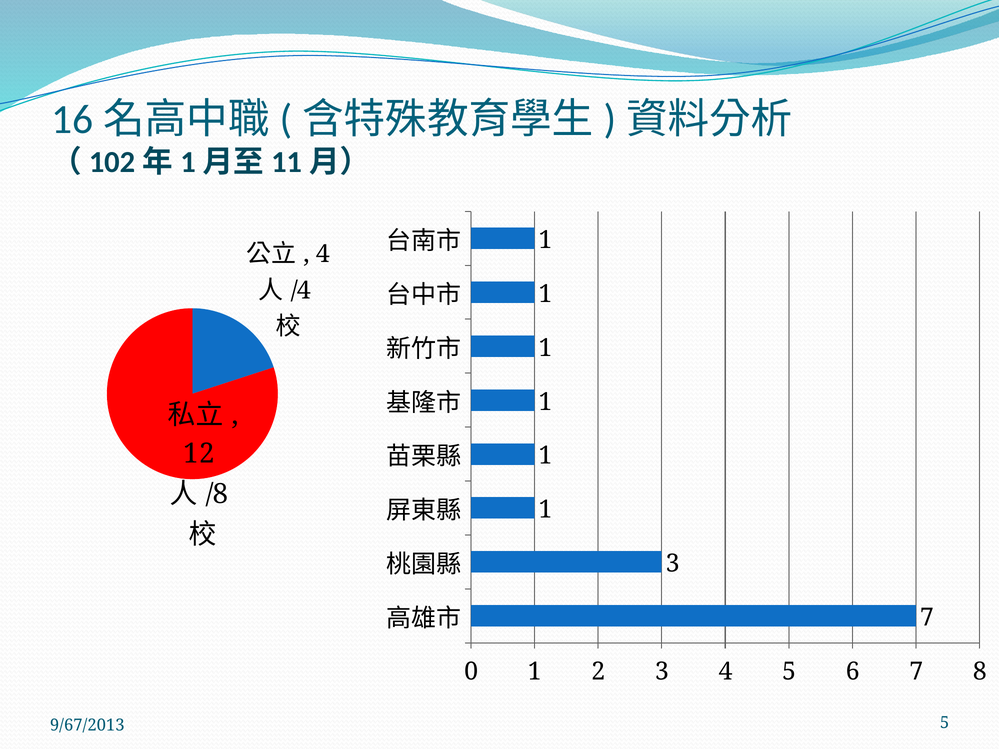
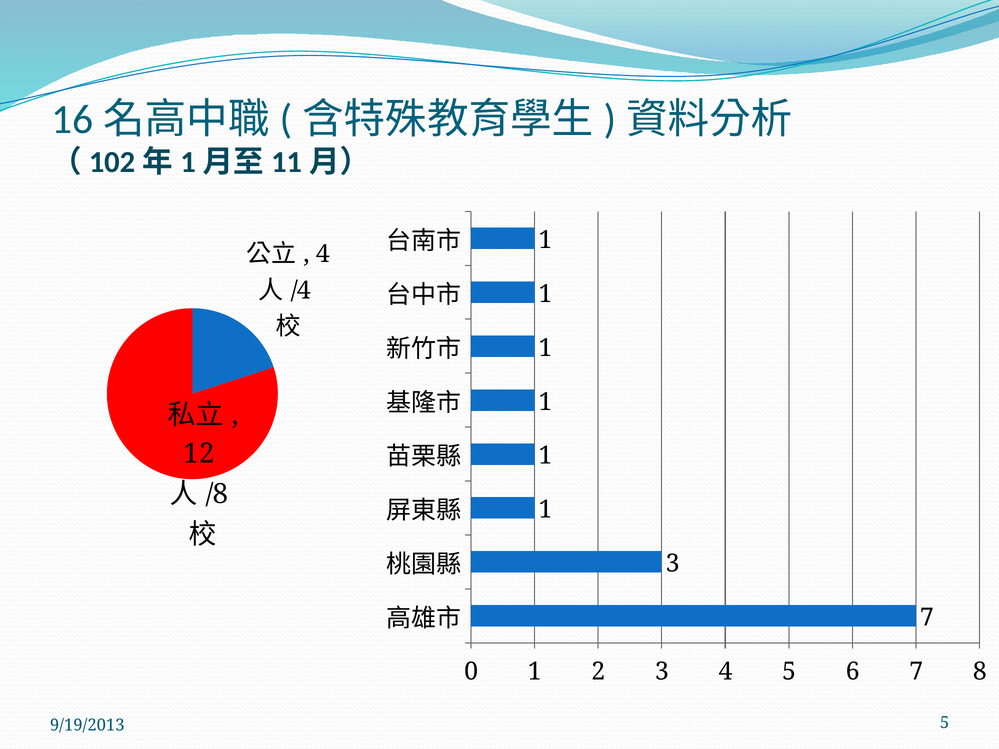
9/67/2013: 9/67/2013 -> 9/19/2013
